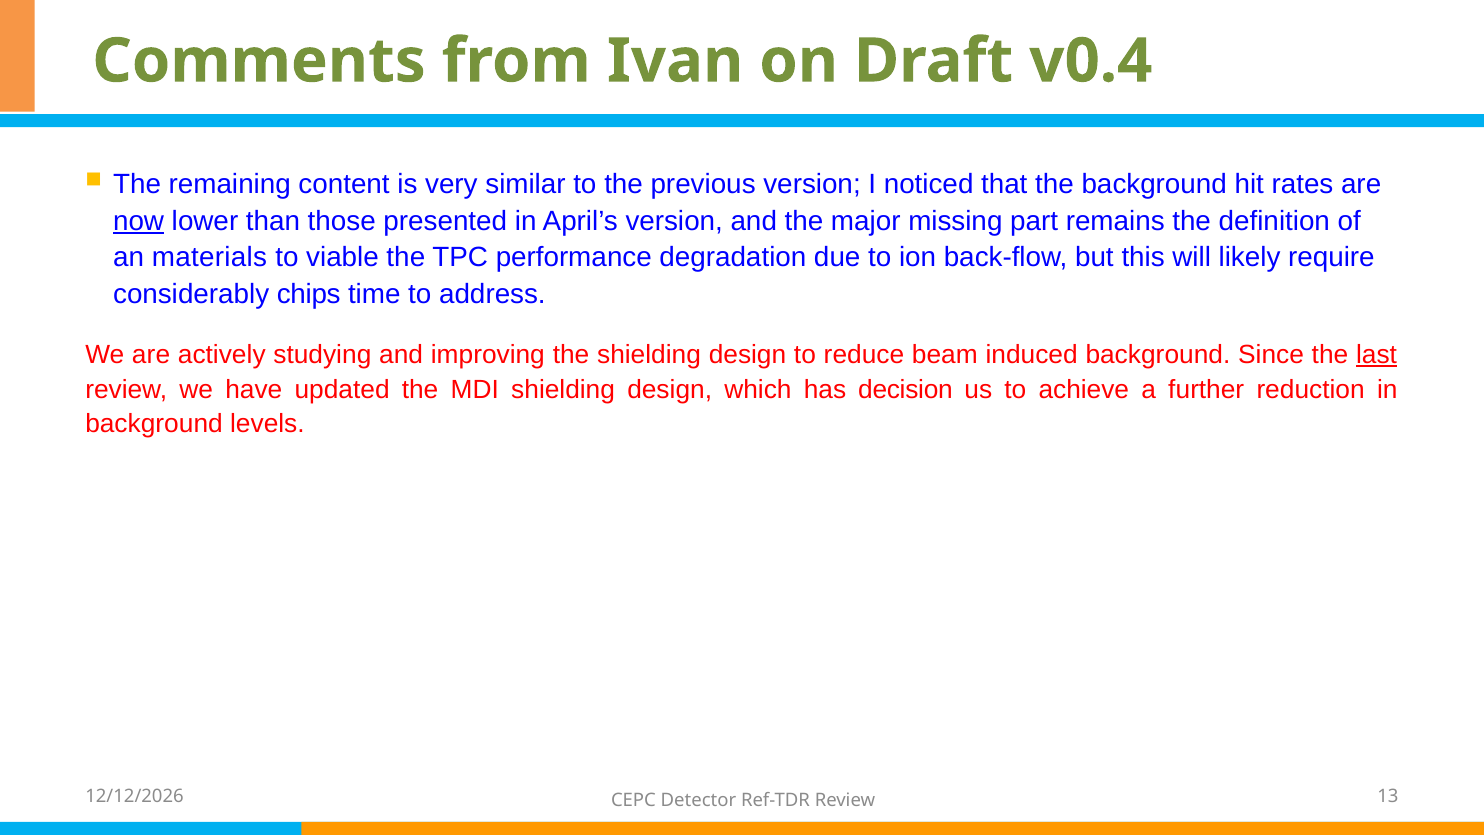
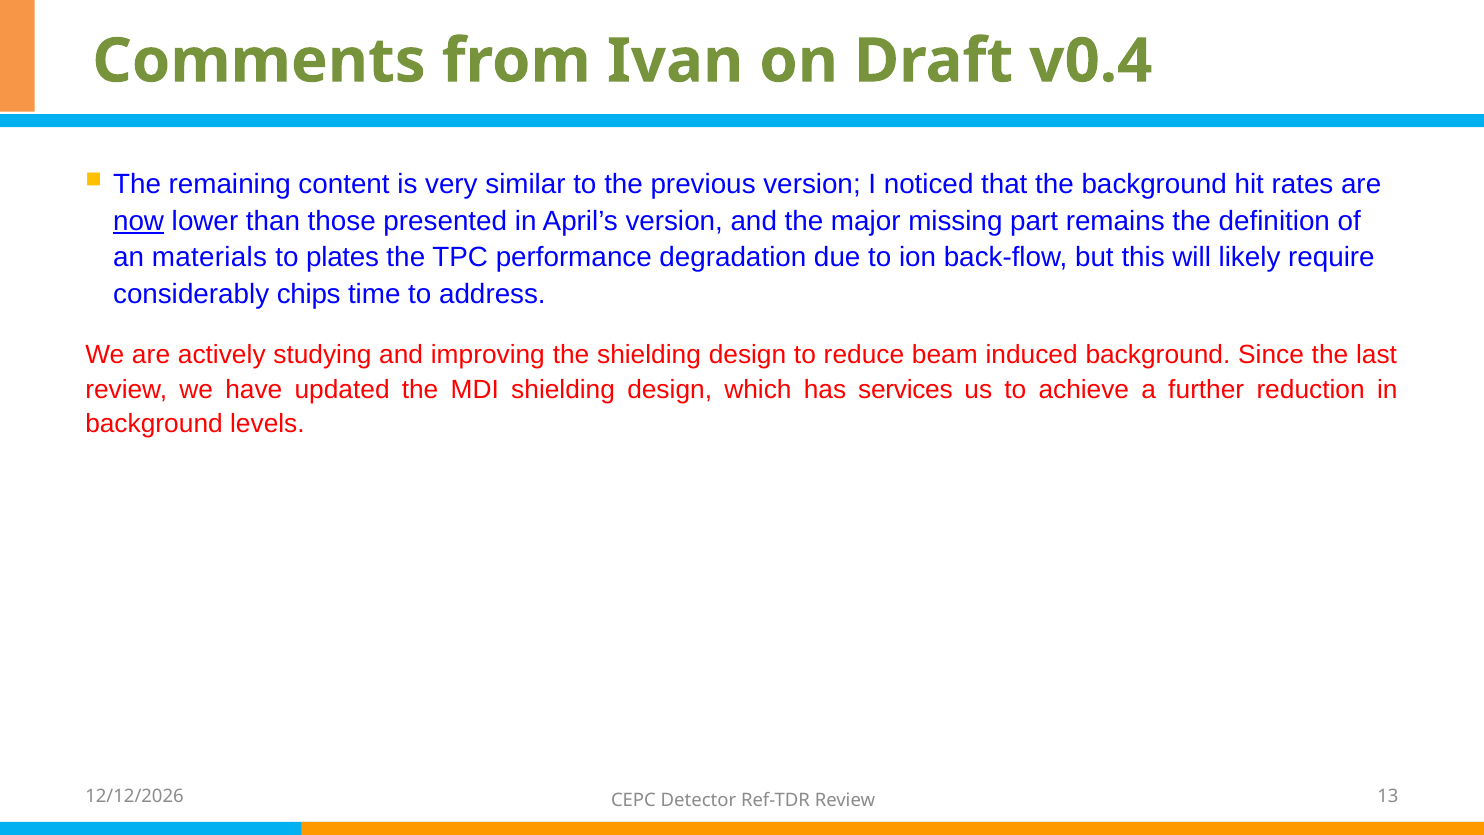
viable: viable -> plates
last underline: present -> none
decision: decision -> services
